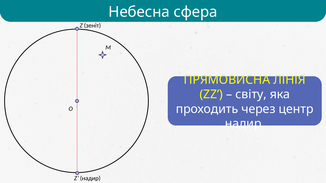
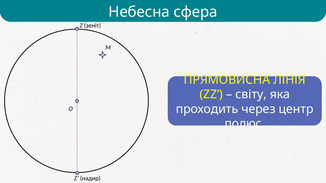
надир at (243, 124): надир -> полюс
